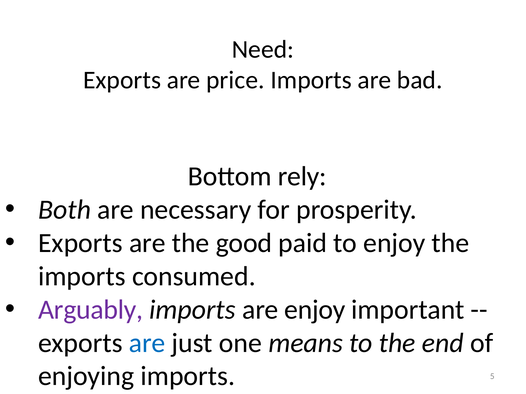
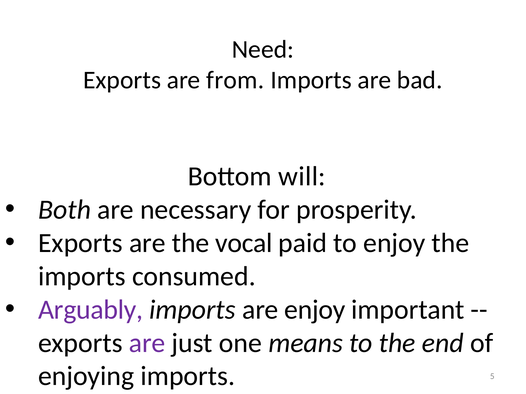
price: price -> from
rely: rely -> will
good: good -> vocal
are at (147, 343) colour: blue -> purple
